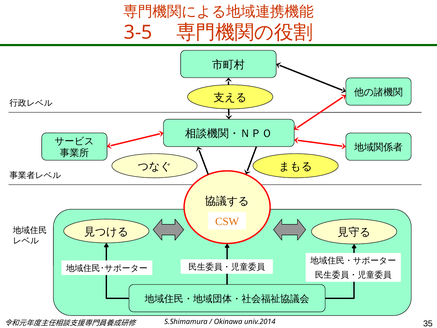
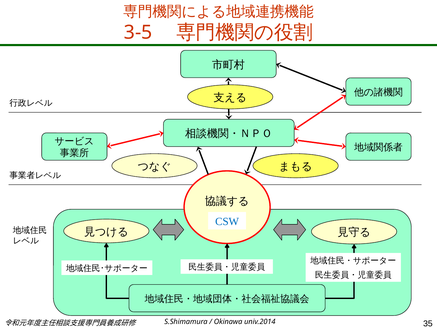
CSW colour: orange -> blue
